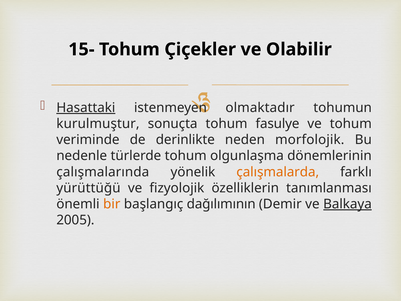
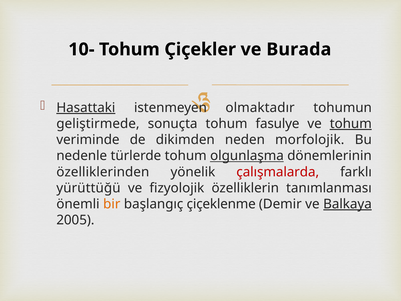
15-: 15- -> 10-
Olabilir: Olabilir -> Burada
kurulmuştur: kurulmuştur -> geliştirmede
tohum at (351, 124) underline: none -> present
derinlikte: derinlikte -> dikimden
olgunlaşma underline: none -> present
çalışmalarında: çalışmalarında -> özelliklerinden
çalışmalarda colour: orange -> red
dağılımının: dağılımının -> çiçeklenme
